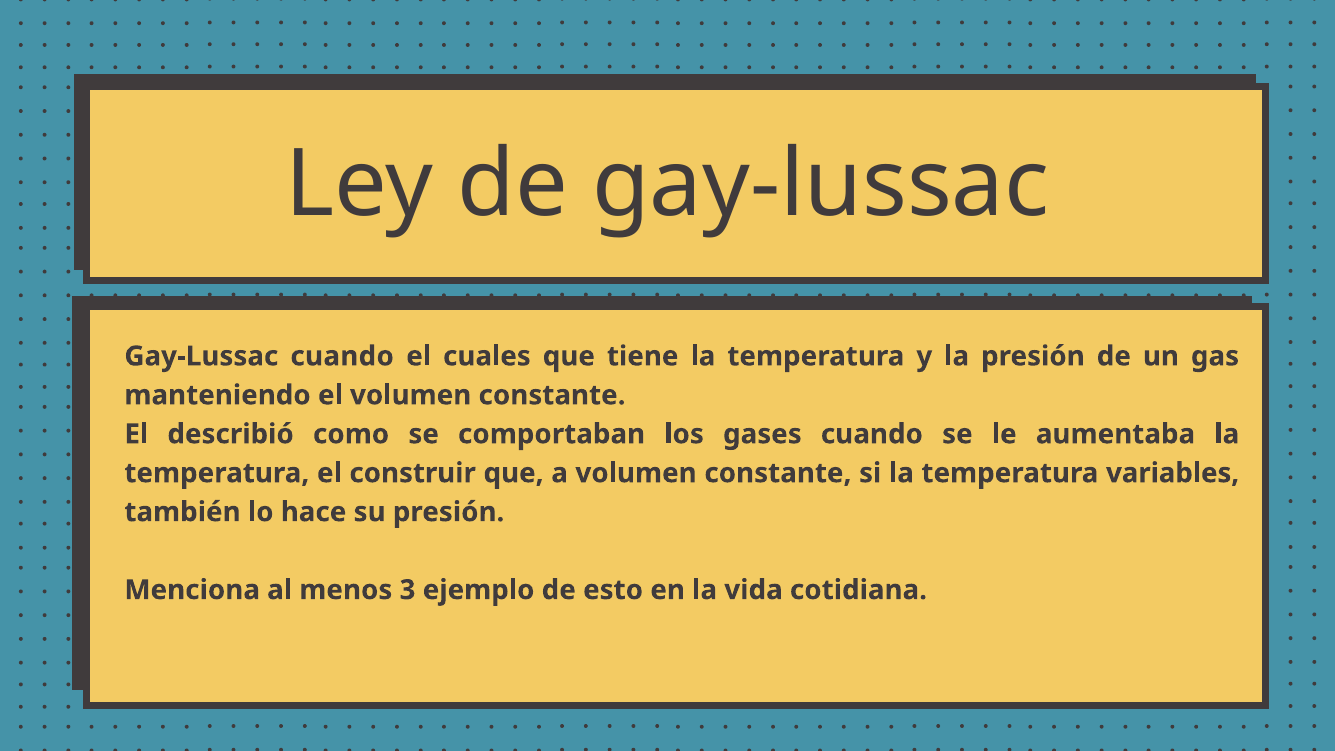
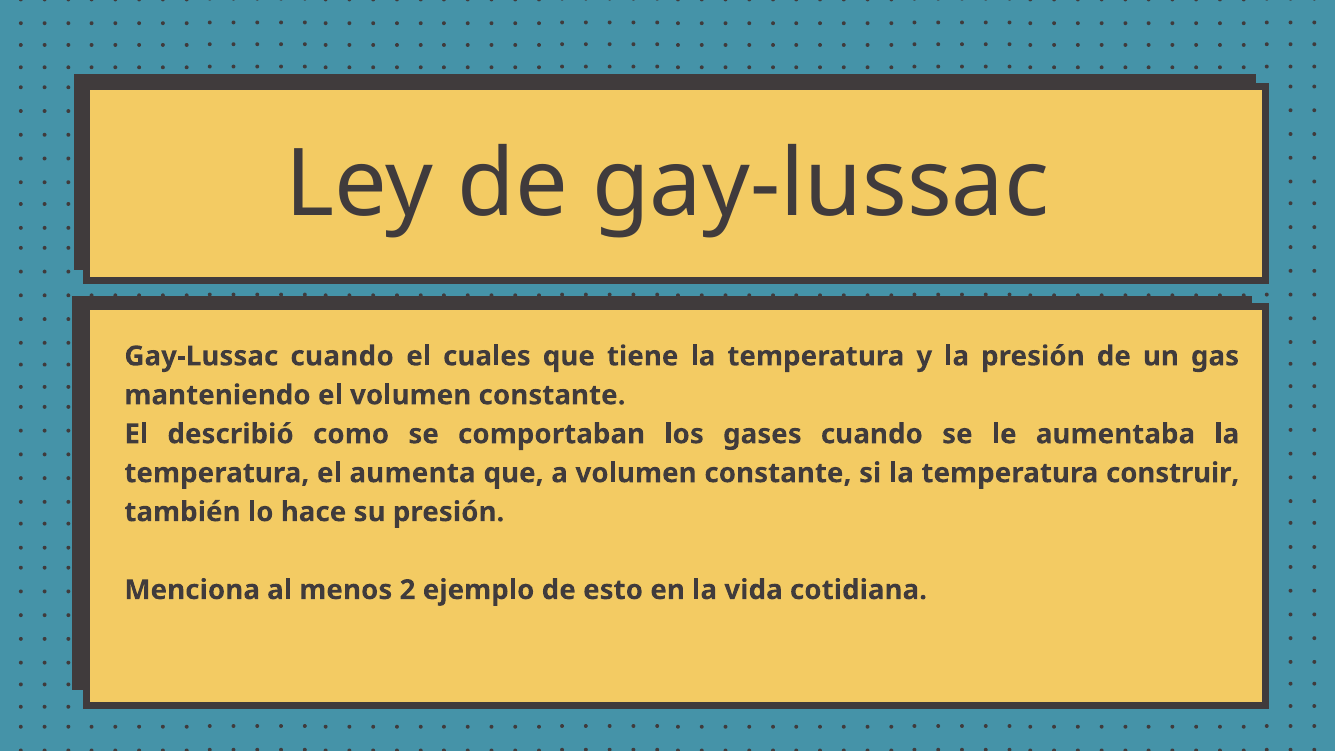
construir: construir -> aumenta
variables: variables -> construir
3: 3 -> 2
